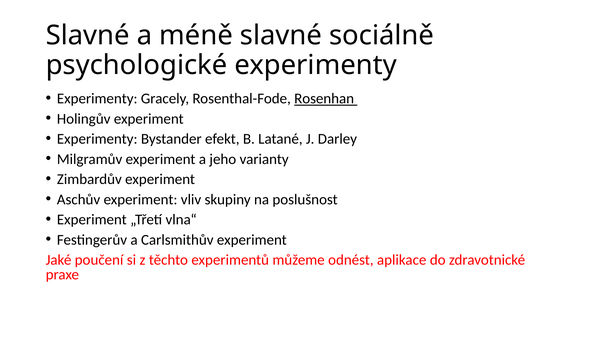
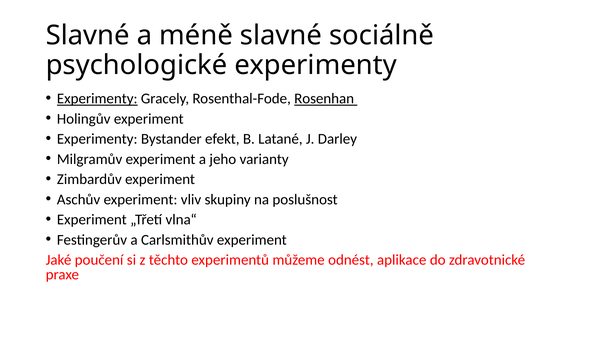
Experimenty at (97, 99) underline: none -> present
